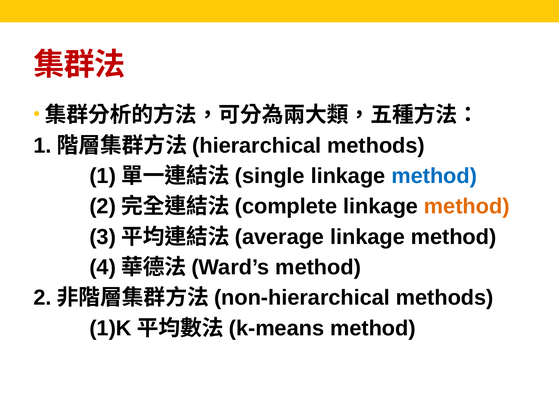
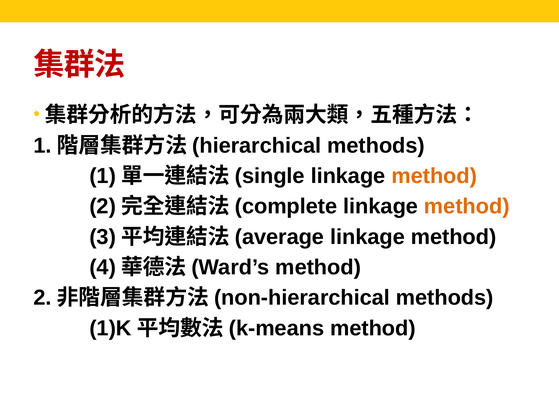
method at (434, 176) colour: blue -> orange
